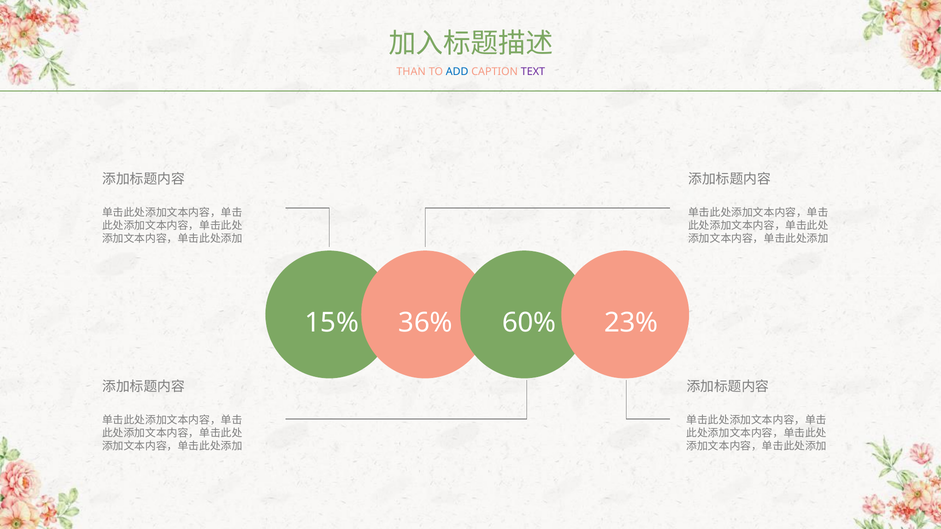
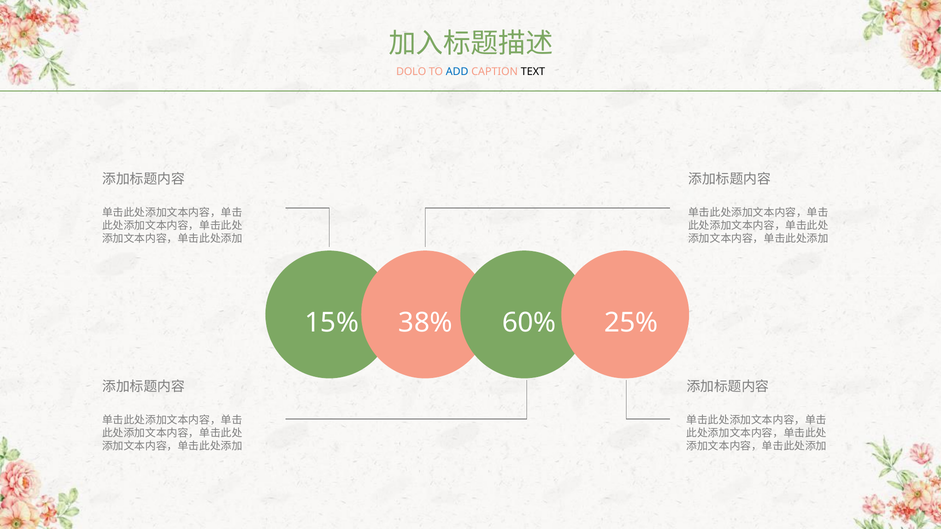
THAN: THAN -> DOLO
TEXT colour: purple -> black
36%: 36% -> 38%
23%: 23% -> 25%
